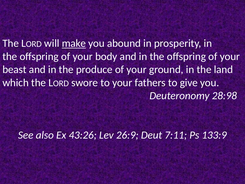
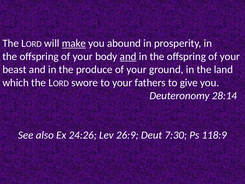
and at (128, 56) underline: none -> present
28:98: 28:98 -> 28:14
43:26: 43:26 -> 24:26
7:11: 7:11 -> 7:30
133:9: 133:9 -> 118:9
